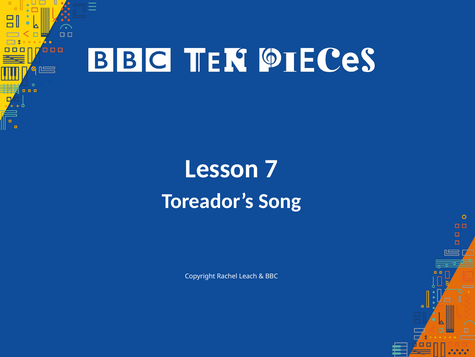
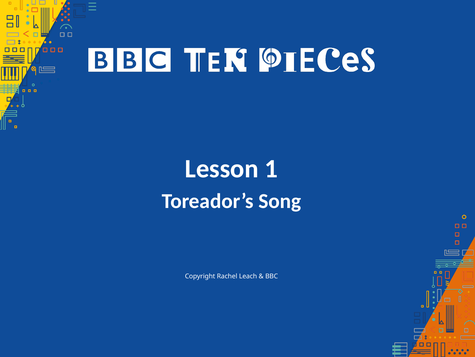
7: 7 -> 1
